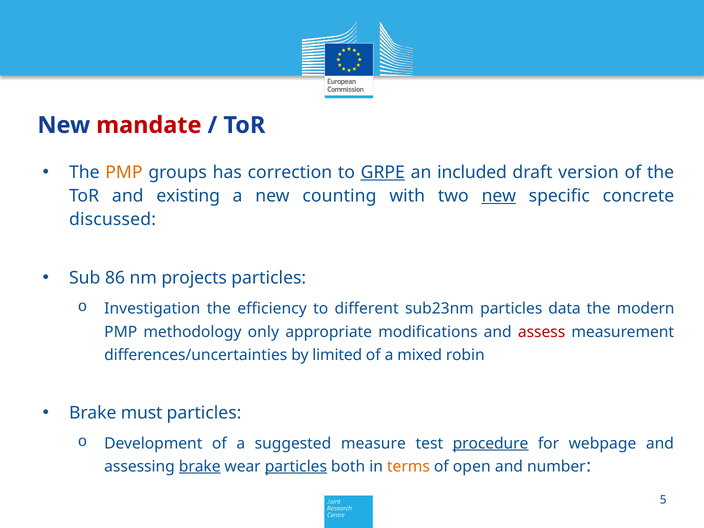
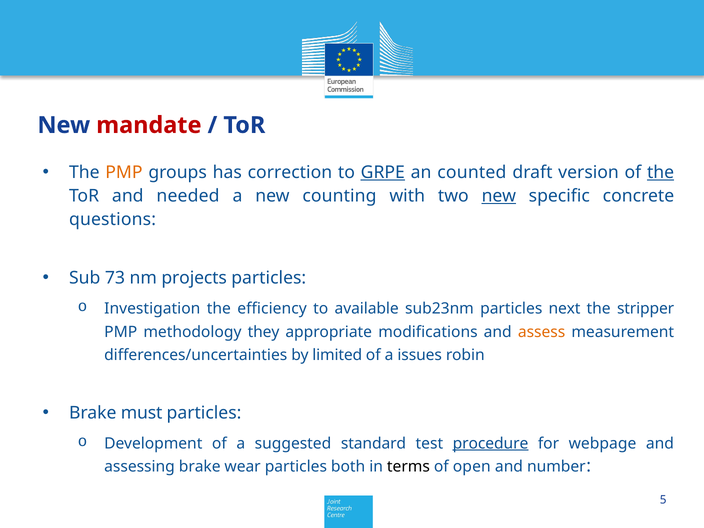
included: included -> counted
the at (661, 172) underline: none -> present
existing: existing -> needed
discussed: discussed -> questions
86: 86 -> 73
different: different -> available
data: data -> next
modern: modern -> stripper
only: only -> they
assess colour: red -> orange
mixed: mixed -> issues
measure: measure -> standard
brake at (200, 466) underline: present -> none
particles at (296, 466) underline: present -> none
terms colour: orange -> black
